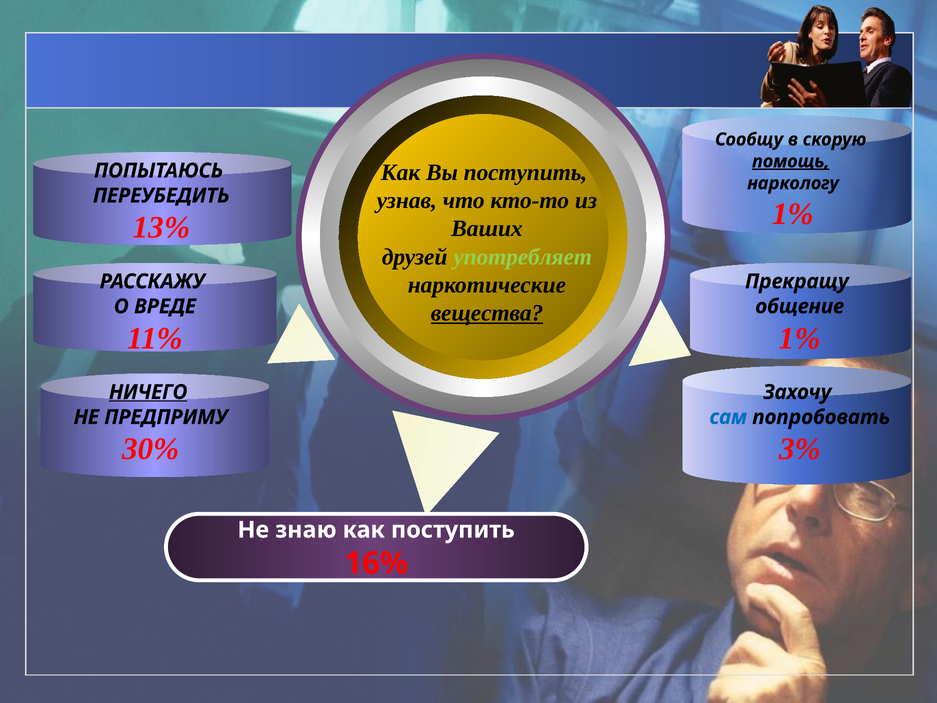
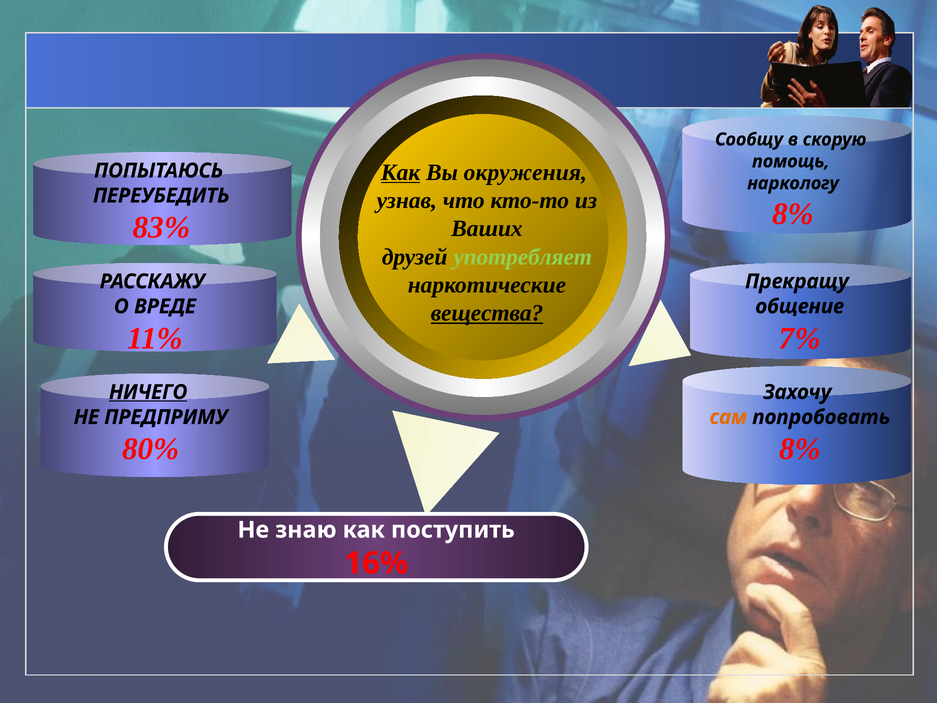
помощь underline: present -> none
Как at (401, 172) underline: none -> present
Вы поступить: поступить -> окружения
1% at (793, 214): 1% -> 8%
13%: 13% -> 83%
1% at (800, 338): 1% -> 7%
сам colour: blue -> orange
30%: 30% -> 80%
3% at (800, 449): 3% -> 8%
